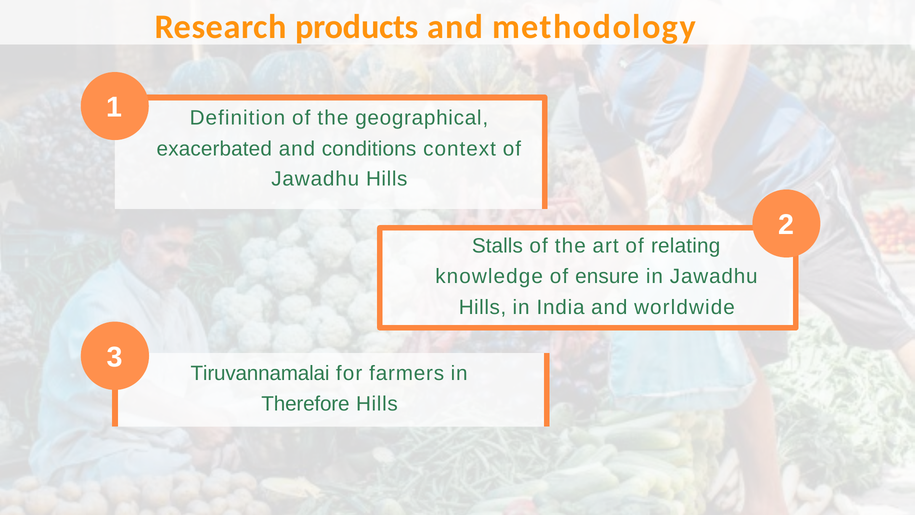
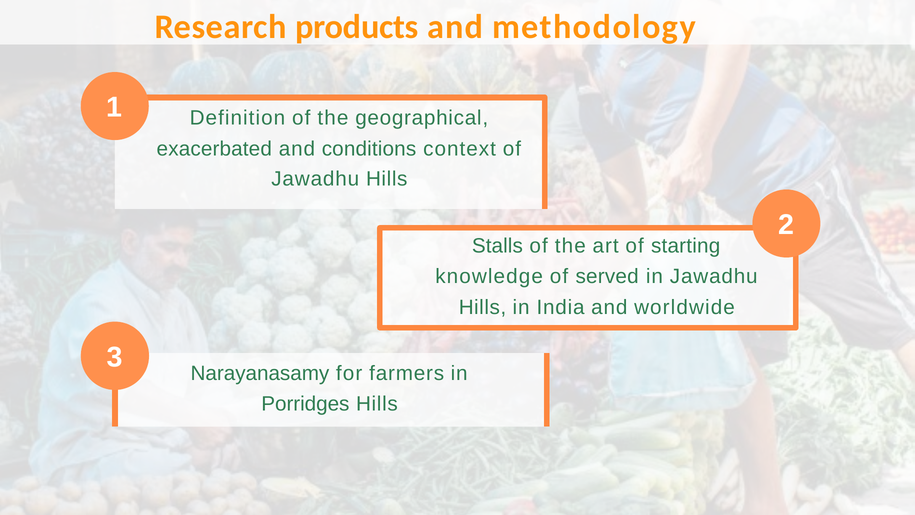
relating: relating -> starting
ensure: ensure -> served
Tiruvannamalai: Tiruvannamalai -> Narayanasamy
Therefore: Therefore -> Porridges
